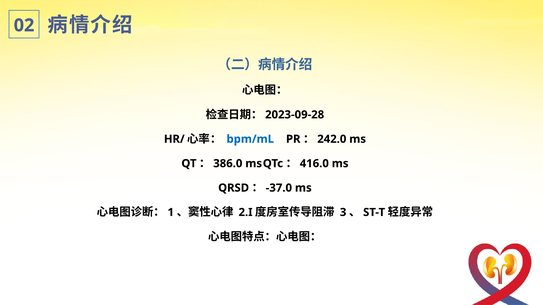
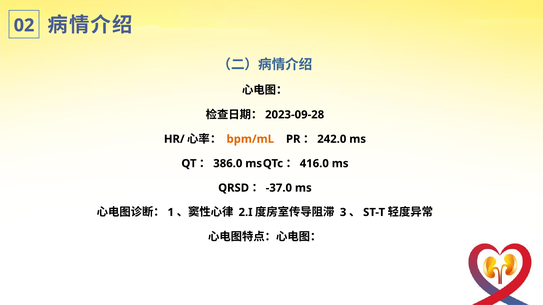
bpm/mL colour: blue -> orange
